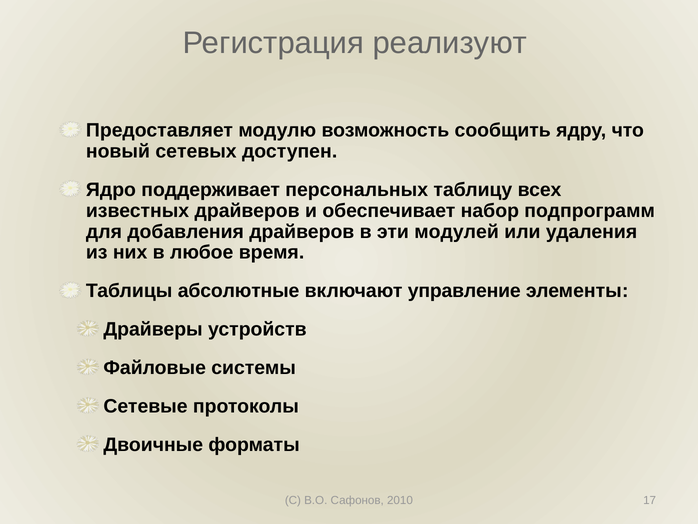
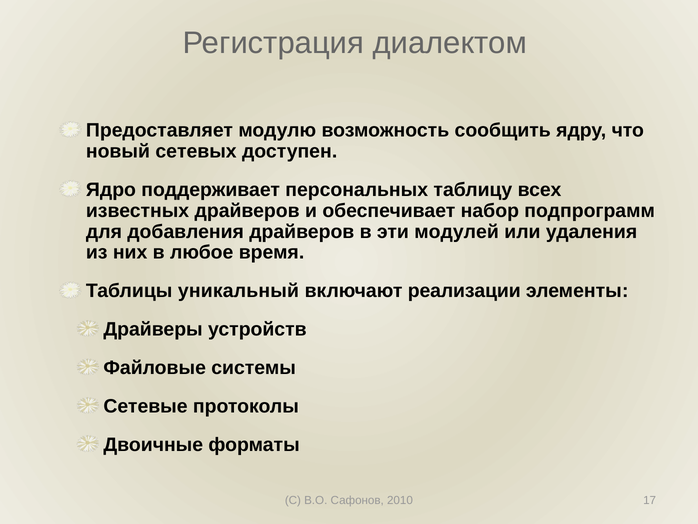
реализуют: реализуют -> диалектом
абсолютные: абсолютные -> уникальный
управление: управление -> реализации
